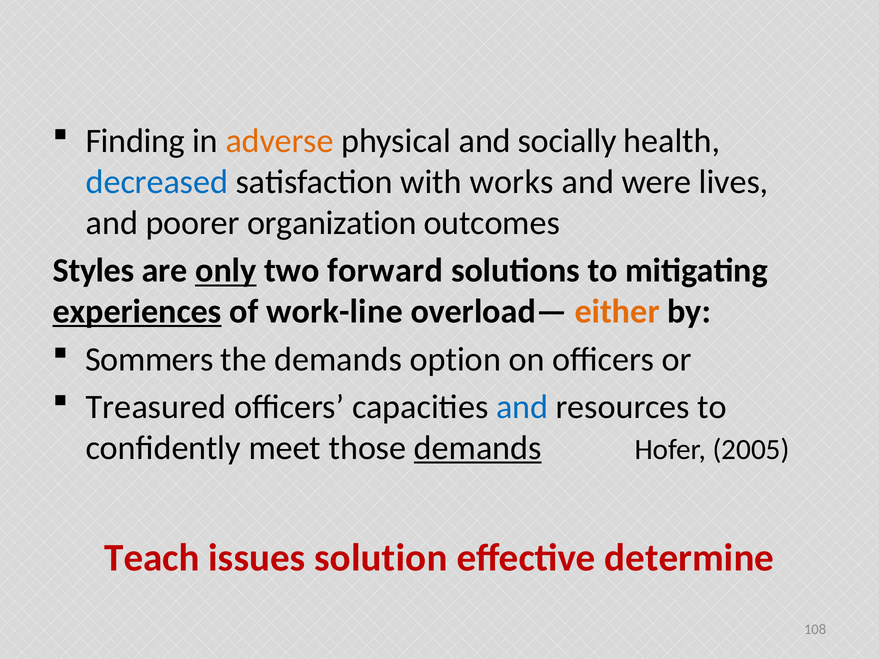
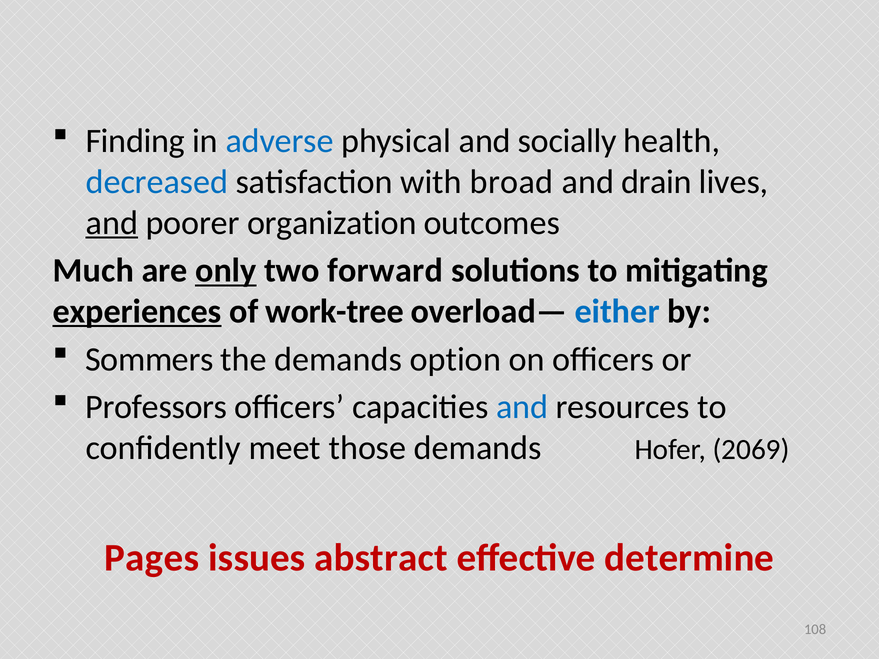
adverse colour: orange -> blue
works: works -> broad
were: were -> drain
and at (112, 223) underline: none -> present
Styles: Styles -> Much
work-line: work-line -> work-tree
either colour: orange -> blue
Treasured: Treasured -> Professors
demands at (478, 448) underline: present -> none
2005: 2005 -> 2069
Teach: Teach -> Pages
solution: solution -> abstract
